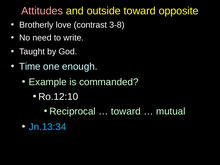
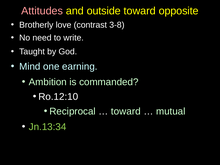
Time: Time -> Mind
enough: enough -> earning
Example: Example -> Ambition
Jn.13:34 colour: light blue -> light green
